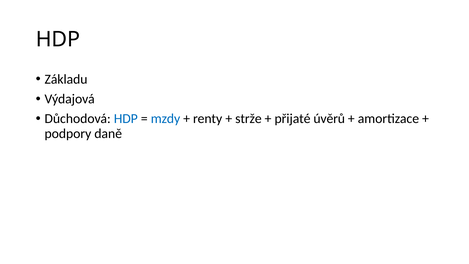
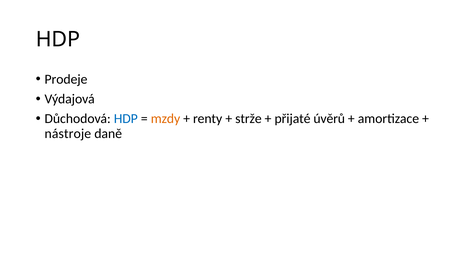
Základu: Základu -> Prodeje
mzdy colour: blue -> orange
podpory: podpory -> nástroje
